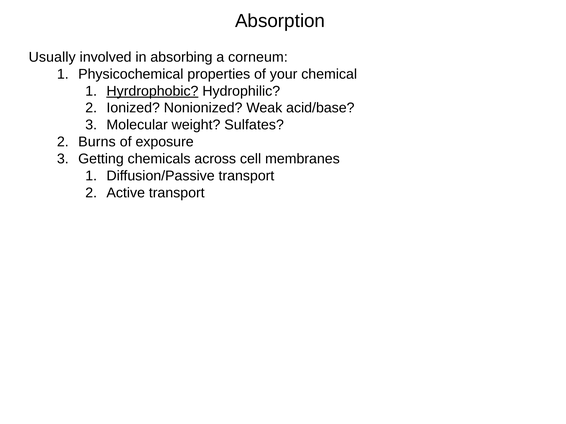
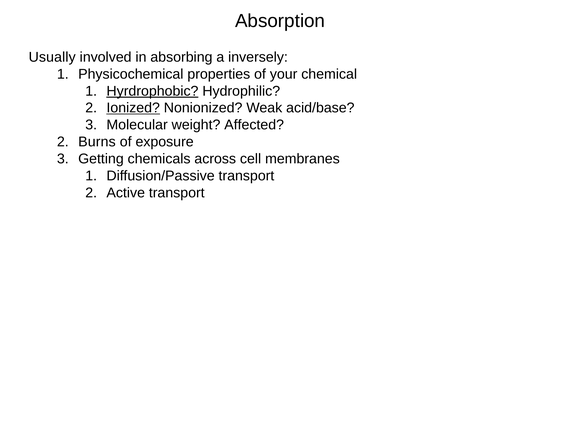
corneum: corneum -> inversely
Ionized underline: none -> present
Sulfates: Sulfates -> Affected
